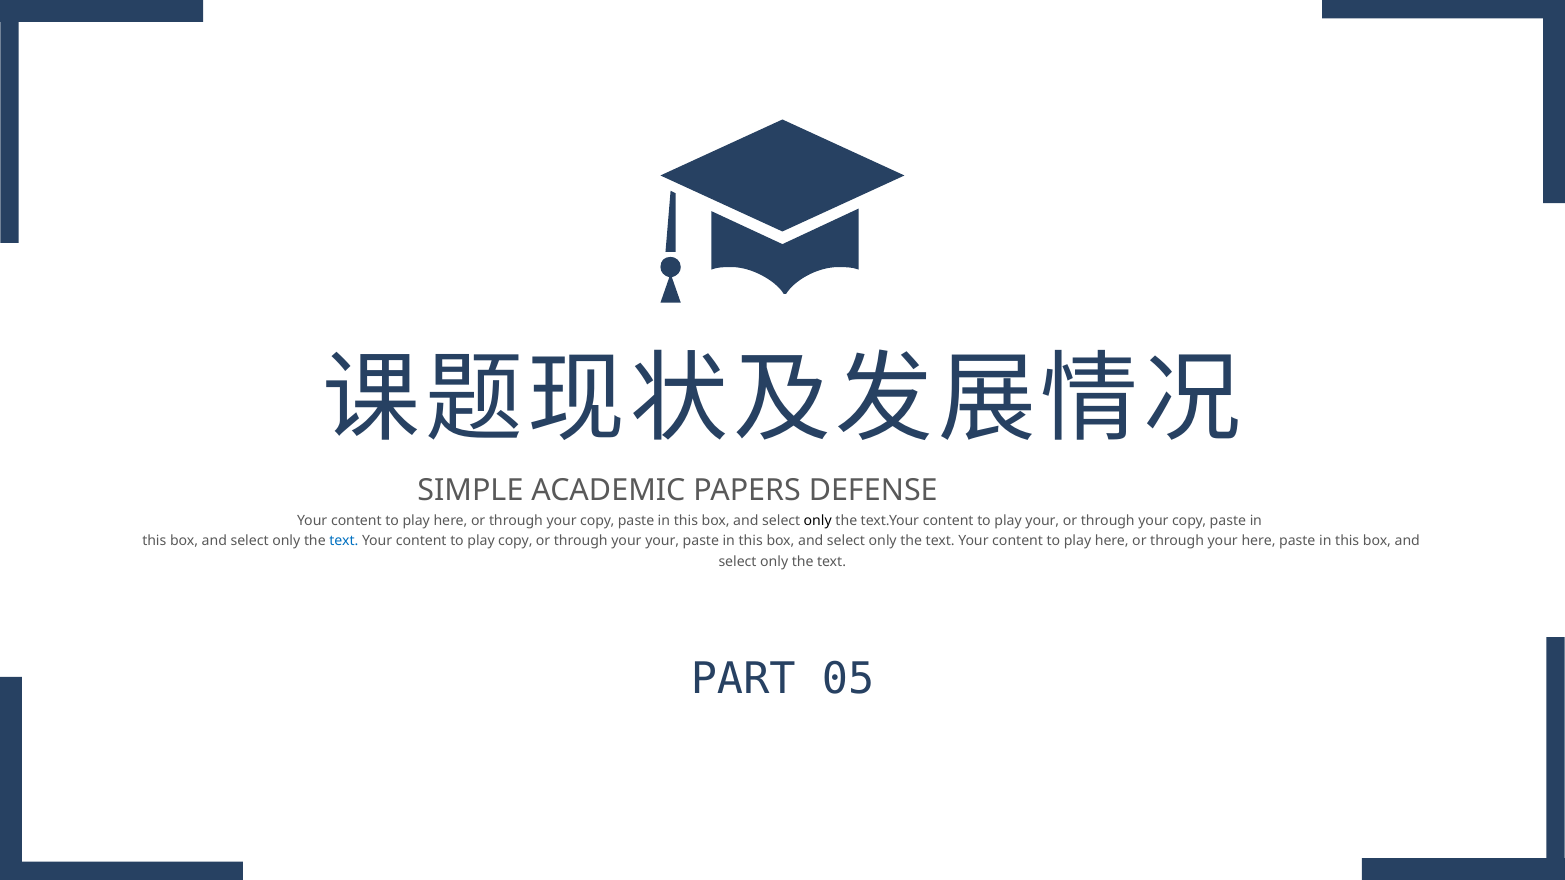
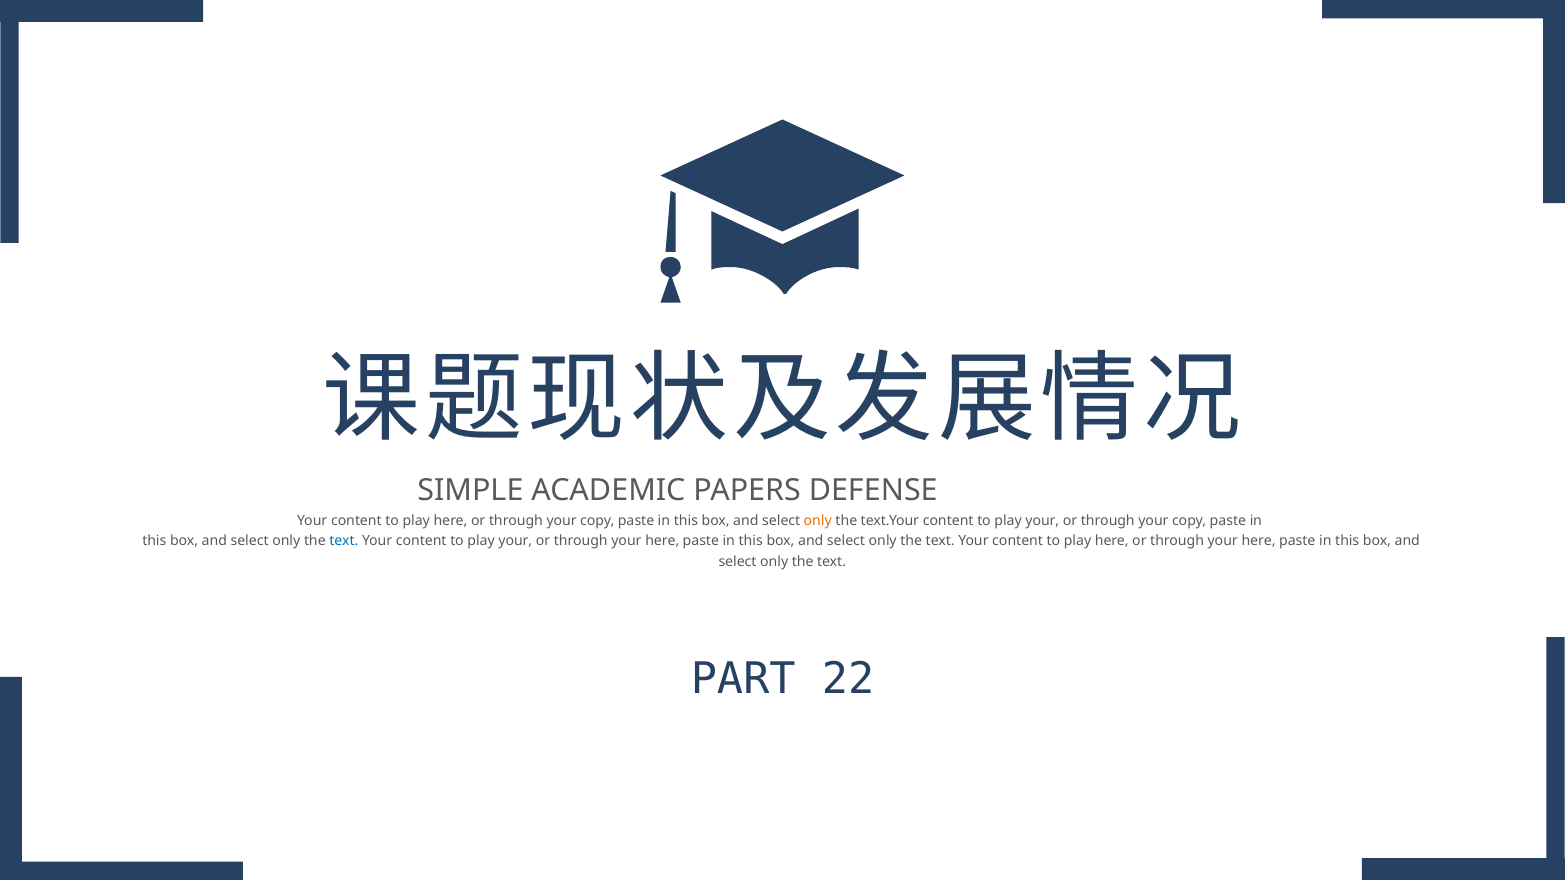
only at (818, 521) colour: black -> orange
copy at (515, 541): copy -> your
your at (662, 541): your -> here
05: 05 -> 22
